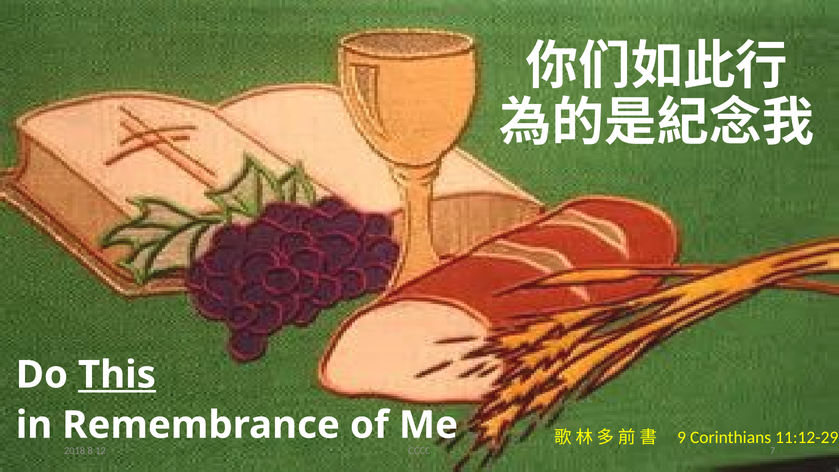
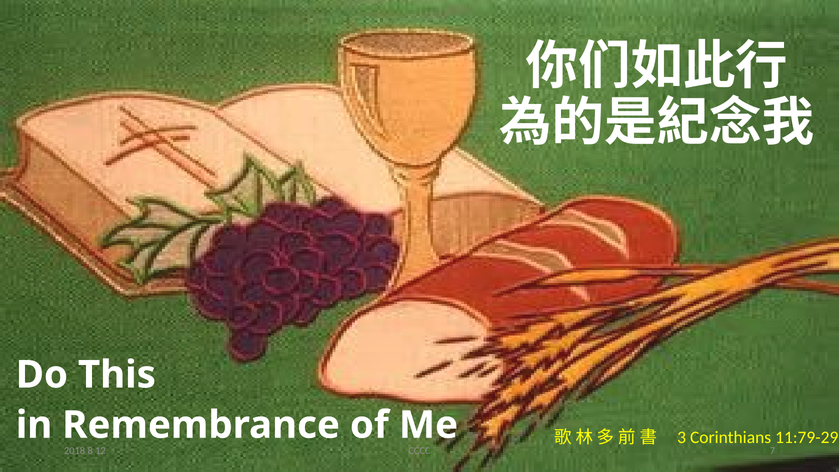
This underline: present -> none
9: 9 -> 3
11:12-29: 11:12-29 -> 11:79-29
